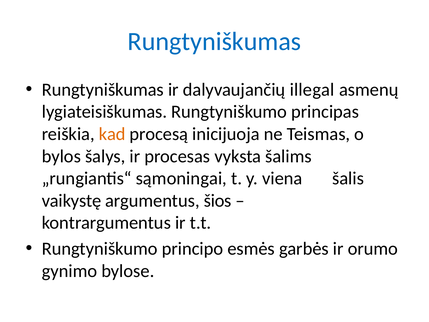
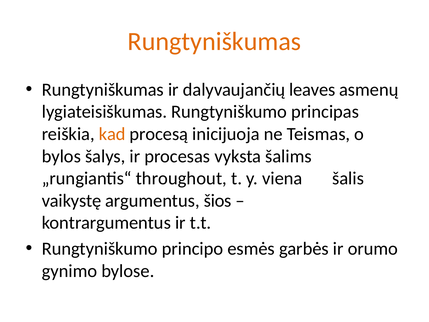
Rungtyniškumas at (214, 42) colour: blue -> orange
illegal: illegal -> leaves
sąmoningai: sąmoningai -> throughout
